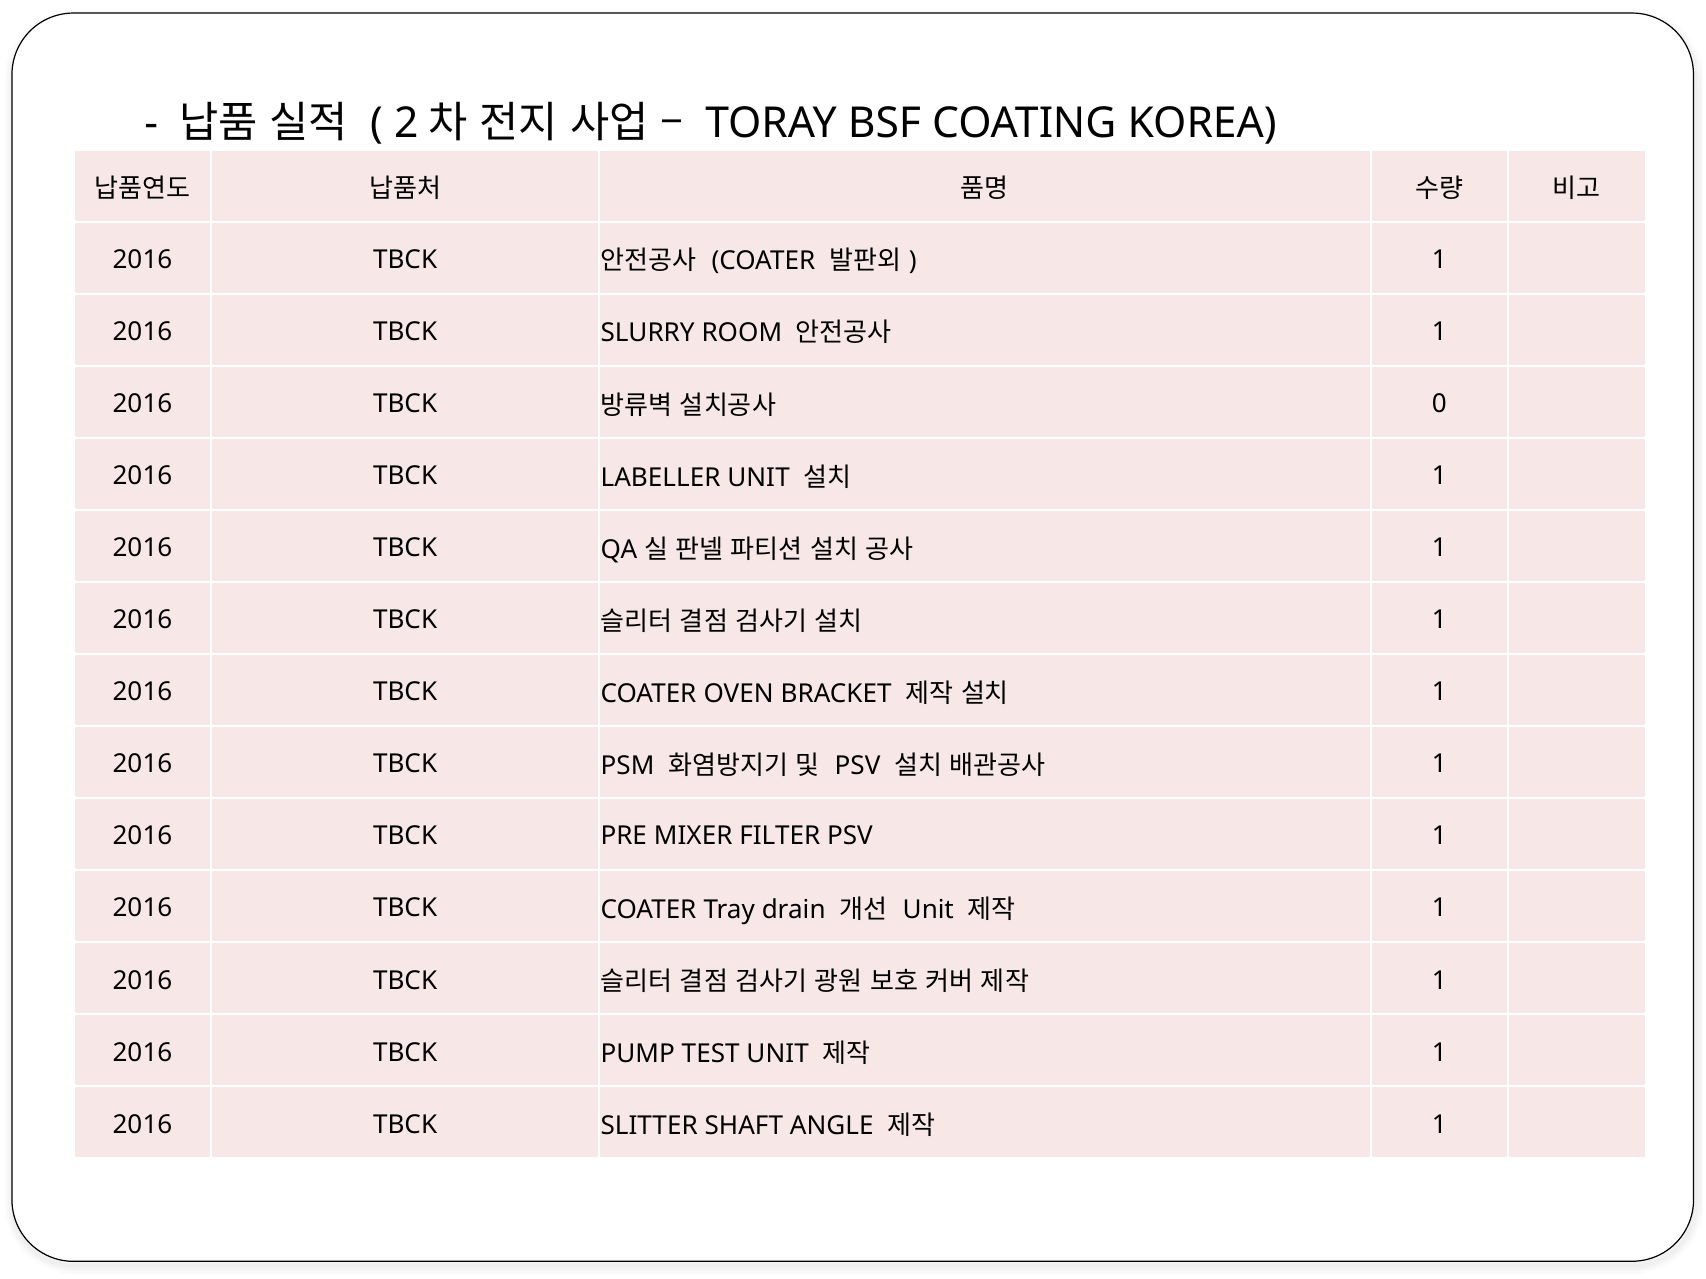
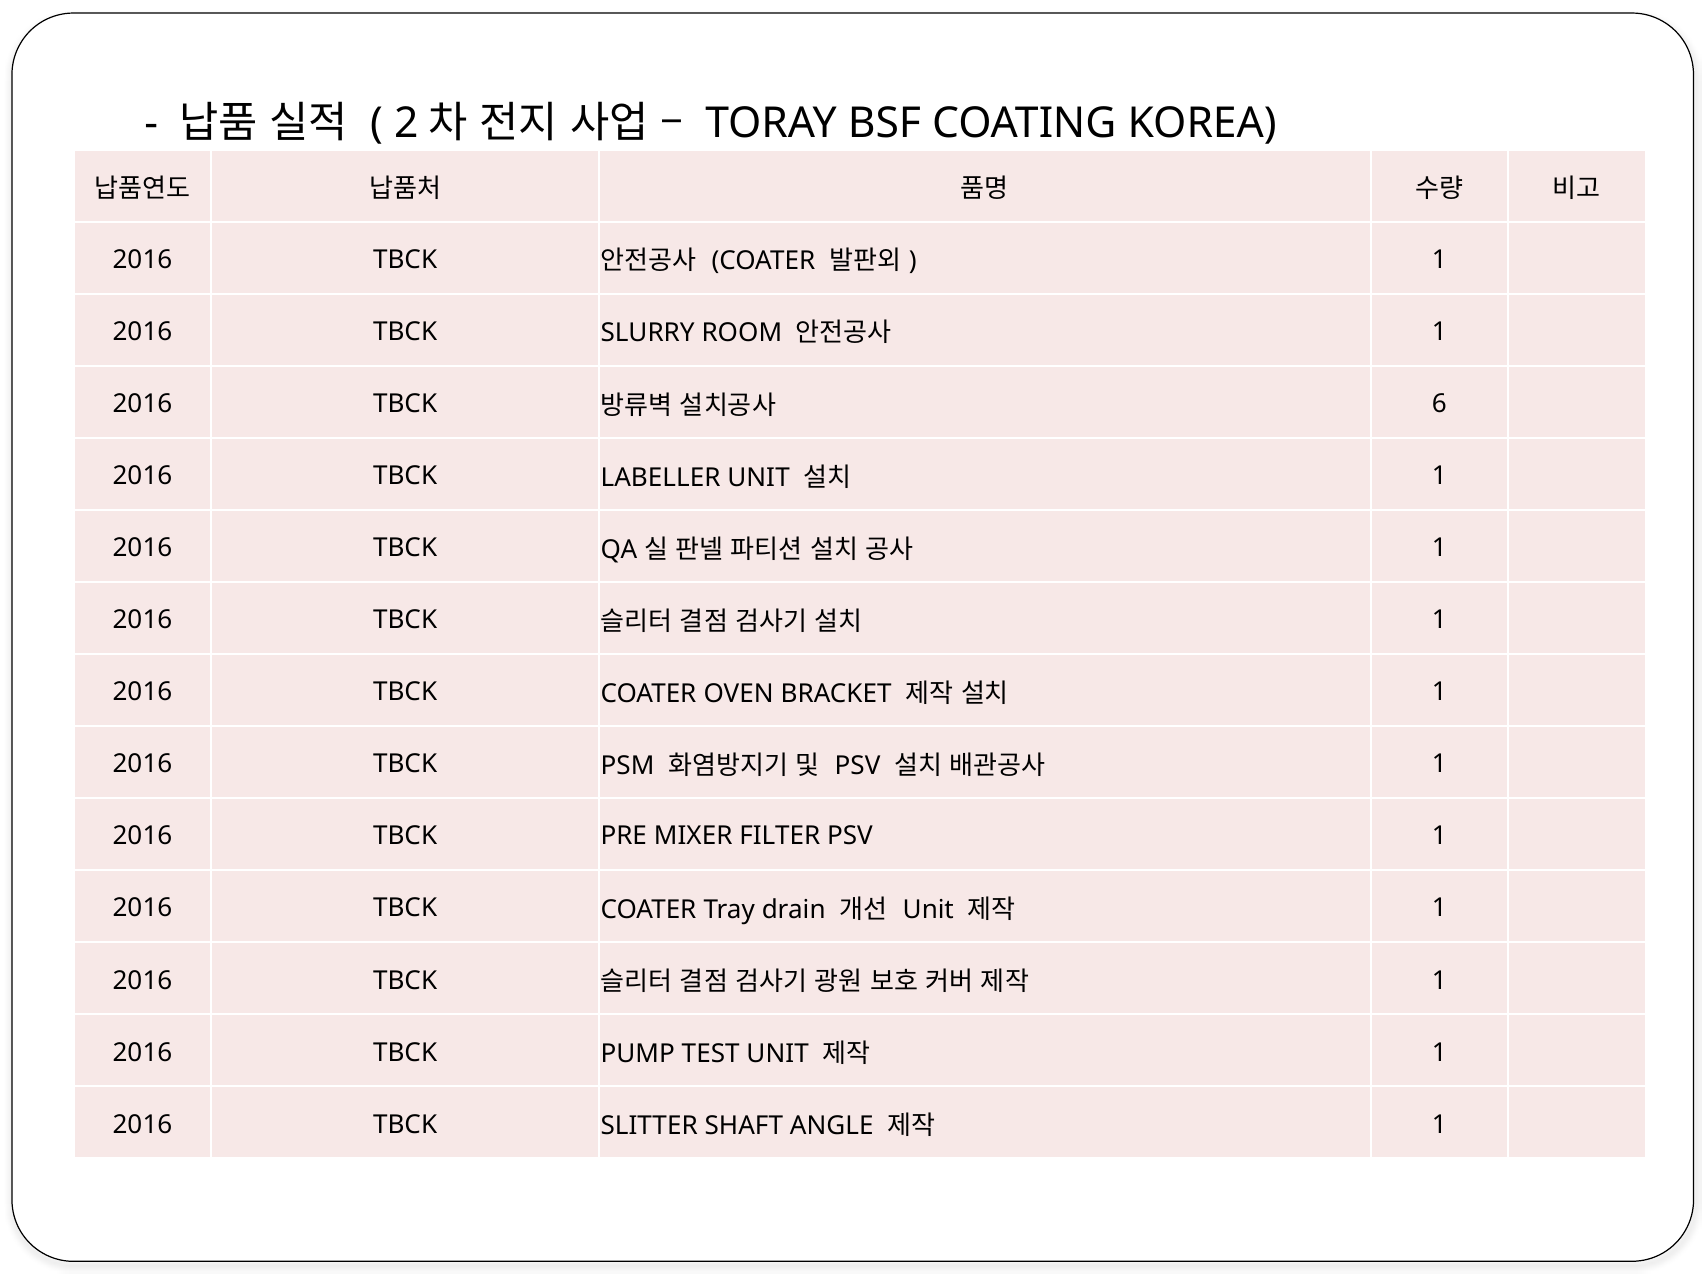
0: 0 -> 6
